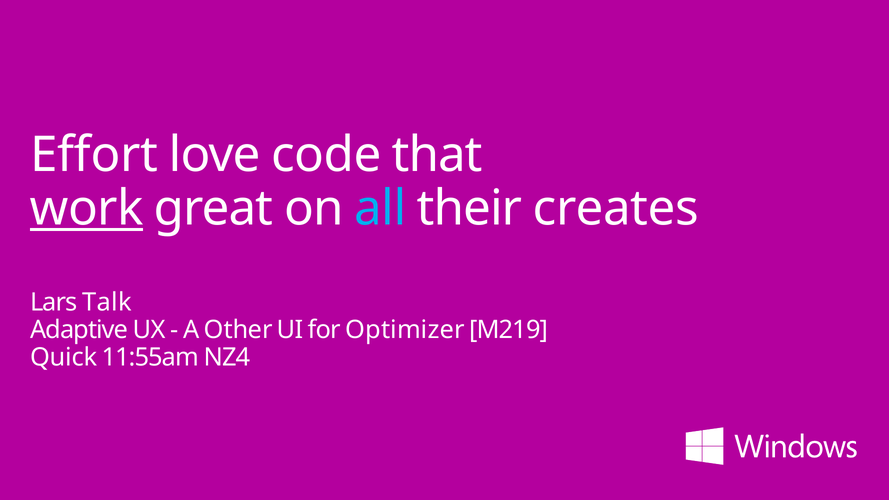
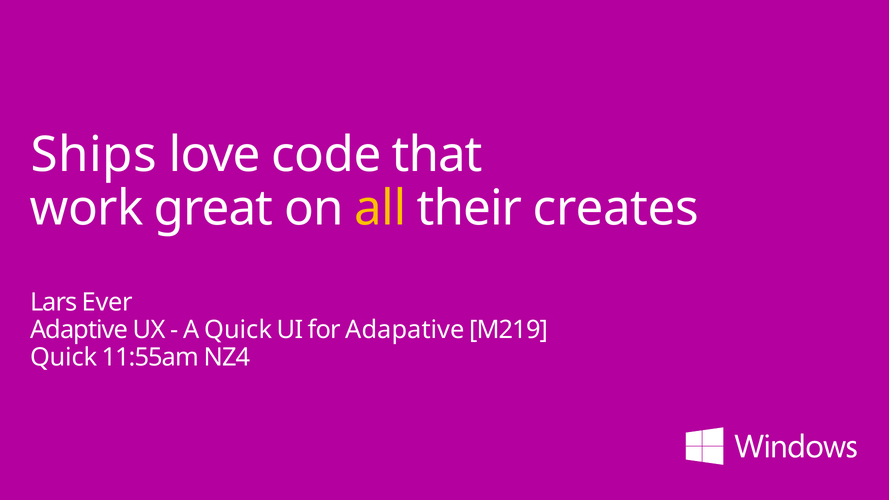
Effort: Effort -> Ships
work underline: present -> none
all colour: light blue -> yellow
Talk: Talk -> Ever
A Other: Other -> Quick
Optimizer: Optimizer -> Adapative
